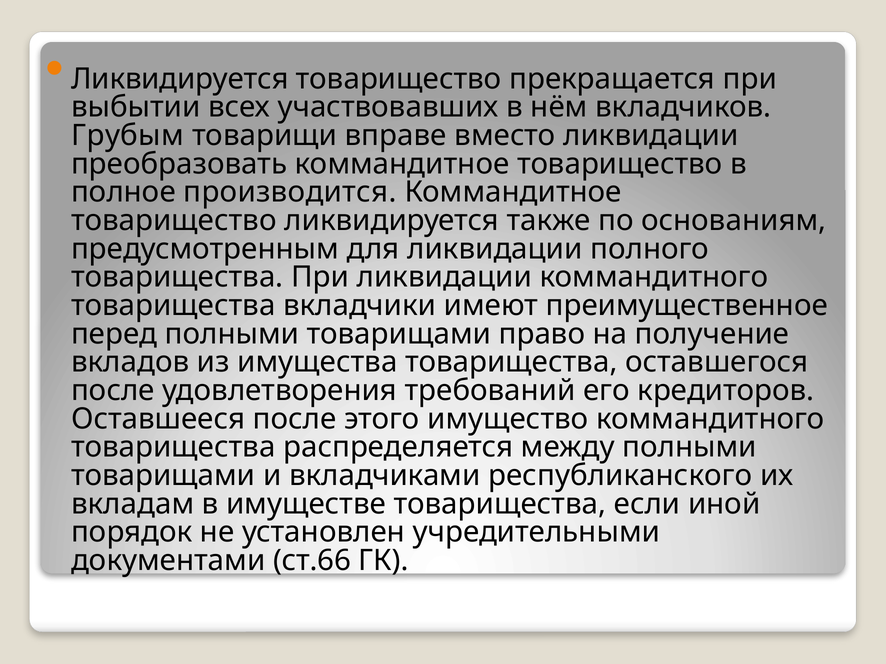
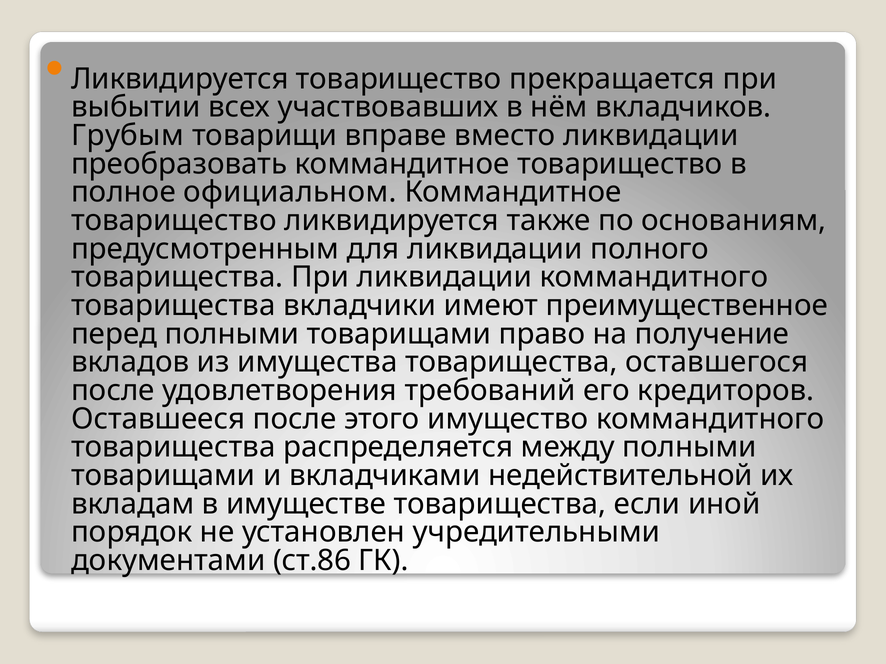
производится: производится -> официальном
республиканского: республиканского -> недействительной
ст.66: ст.66 -> ст.86
